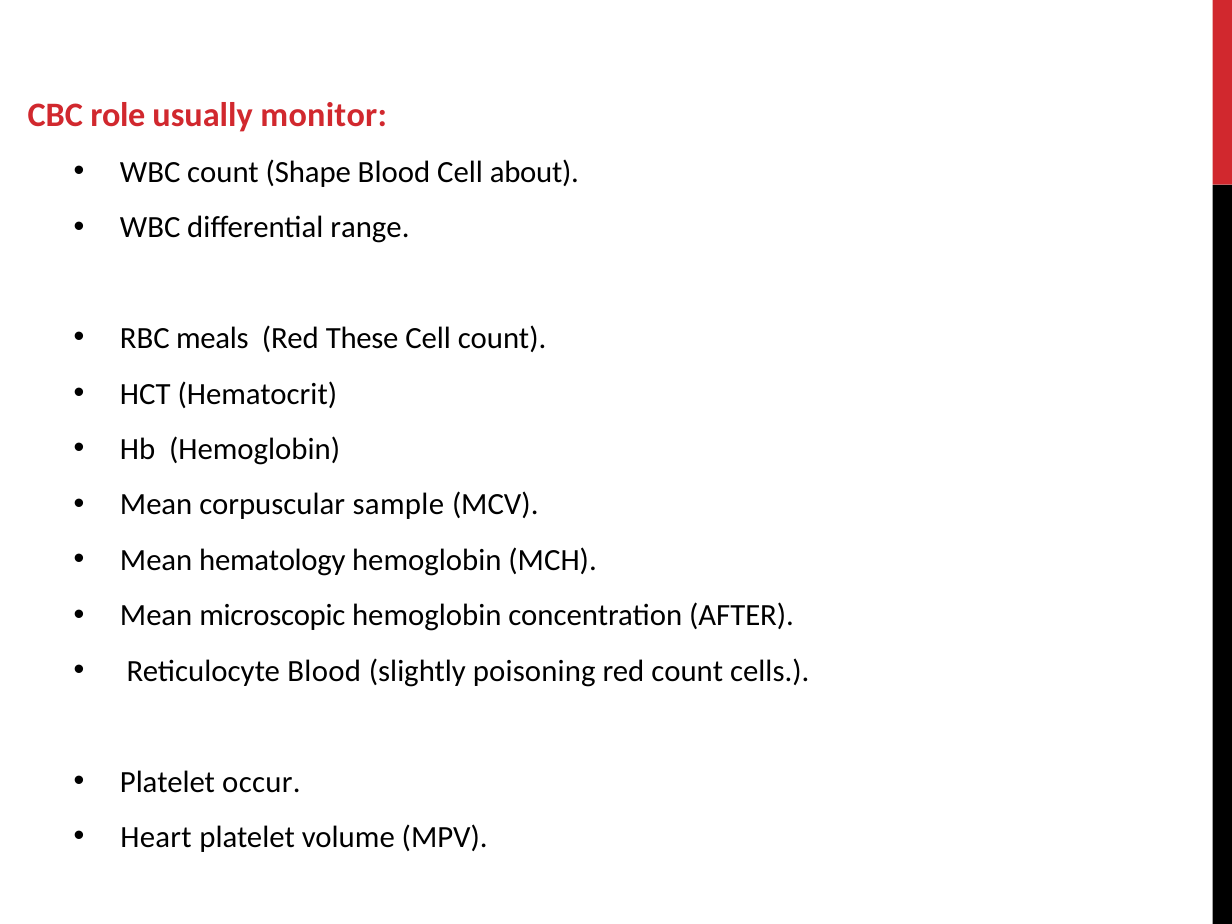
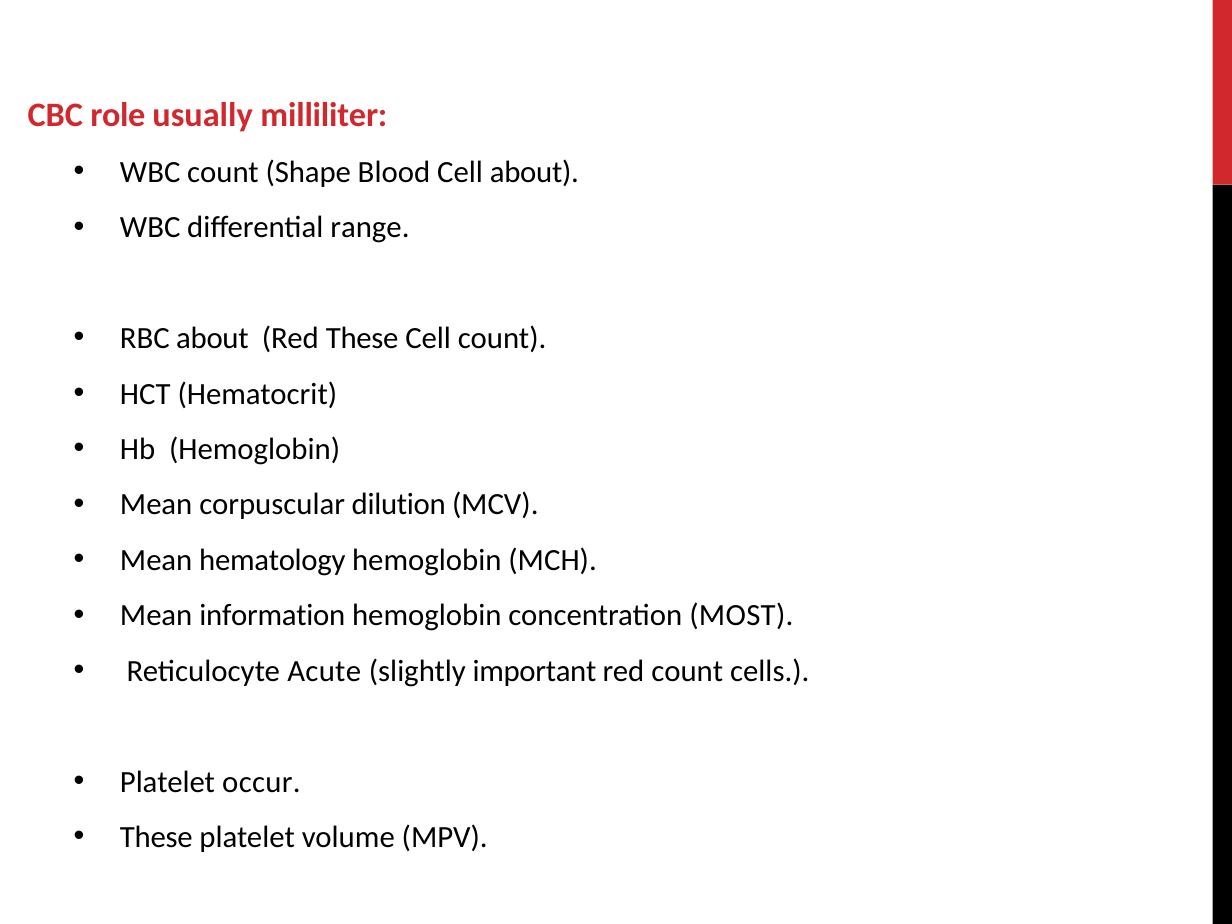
monitor: monitor -> milliliter
RBC meals: meals -> about
sample: sample -> dilution
microscopic: microscopic -> information
AFTER: AFTER -> MOST
Reticulocyte Blood: Blood -> Acute
poisoning: poisoning -> important
Heart at (156, 837): Heart -> These
